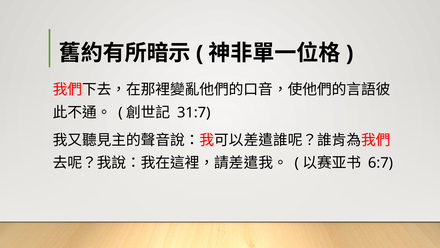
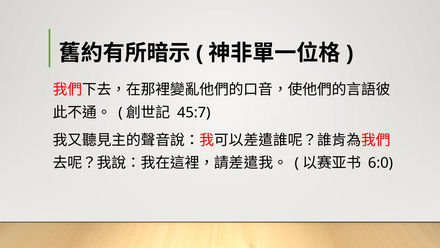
31:7: 31:7 -> 45:7
6:7: 6:7 -> 6:0
